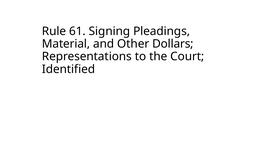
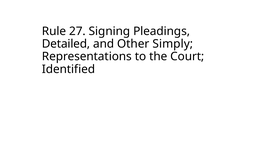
61: 61 -> 27
Material: Material -> Detailed
Dollars: Dollars -> Simply
